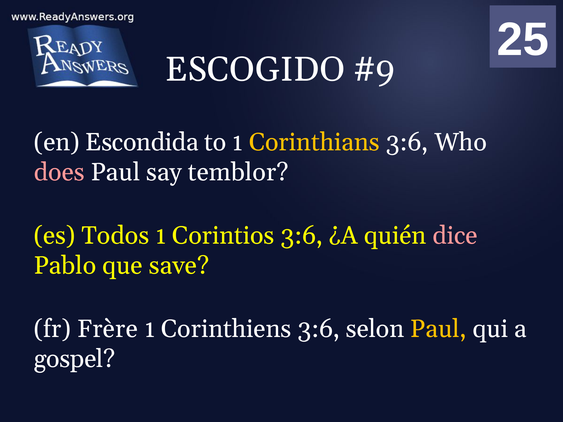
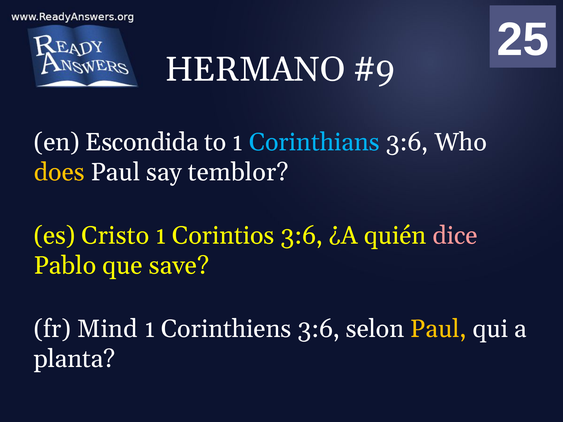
ESCOGIDO: ESCOGIDO -> HERMANO
Corinthians colour: yellow -> light blue
does colour: pink -> yellow
Todos: Todos -> Cristo
Frère: Frère -> Mind
gospel: gospel -> planta
